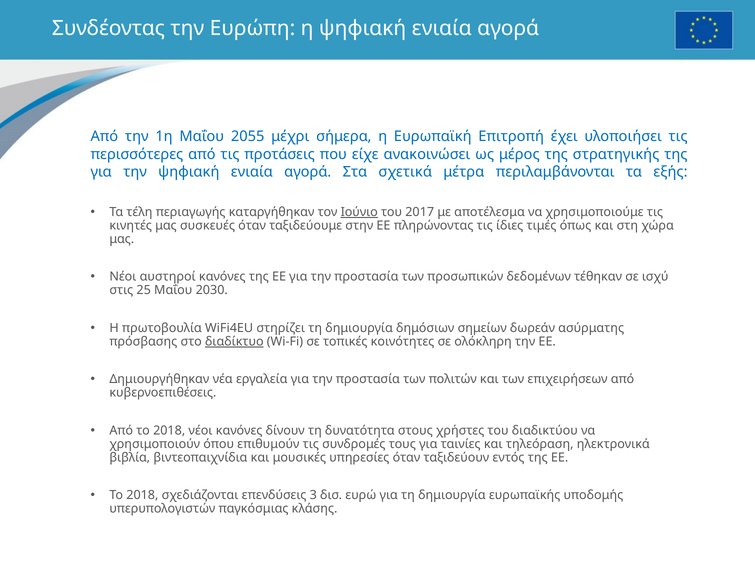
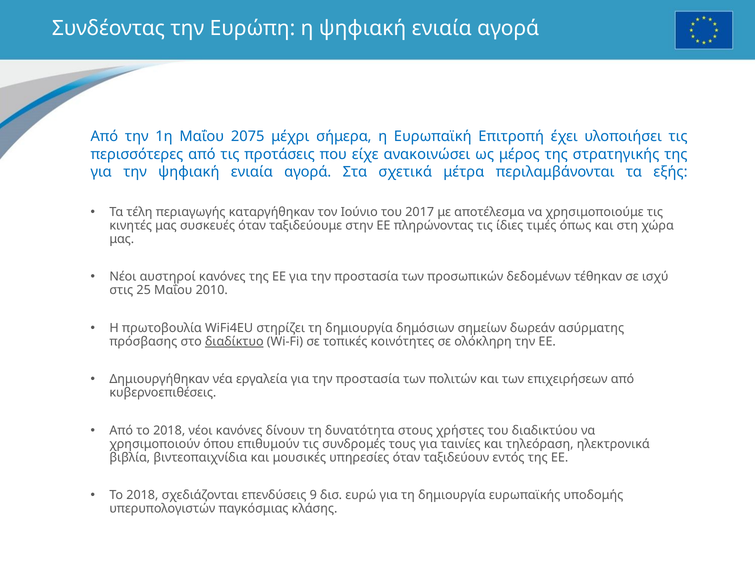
2055: 2055 -> 2075
Ιούνιο underline: present -> none
2030: 2030 -> 2010
3: 3 -> 9
